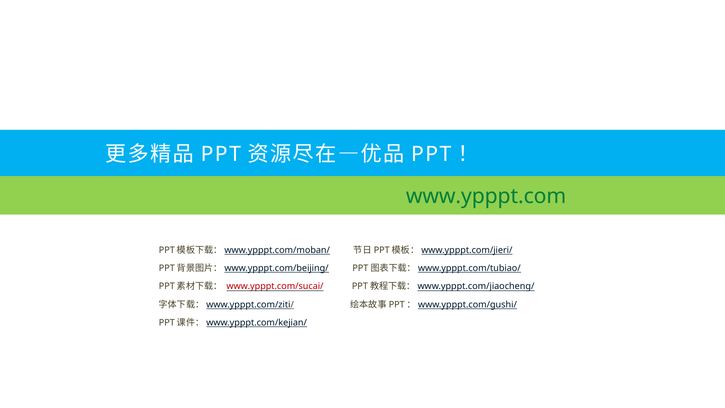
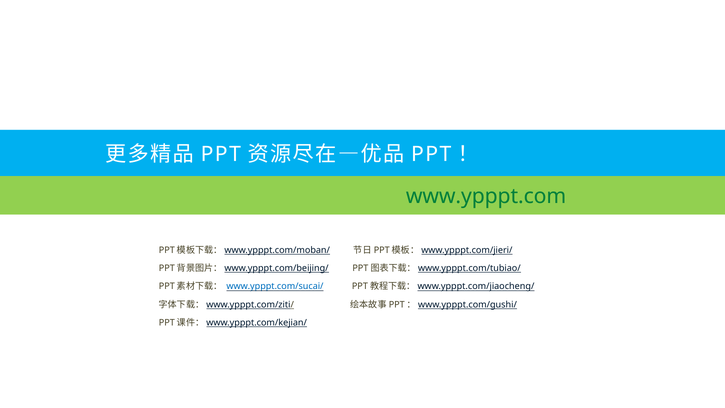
www.ypppt.com/sucai/ colour: red -> blue
